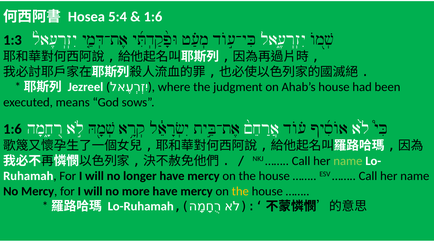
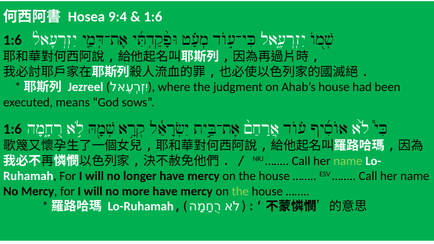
5:4: 5:4 -> 9:4
1:3 at (12, 40): 1:3 -> 1:6
the at (240, 191) colour: yellow -> light green
